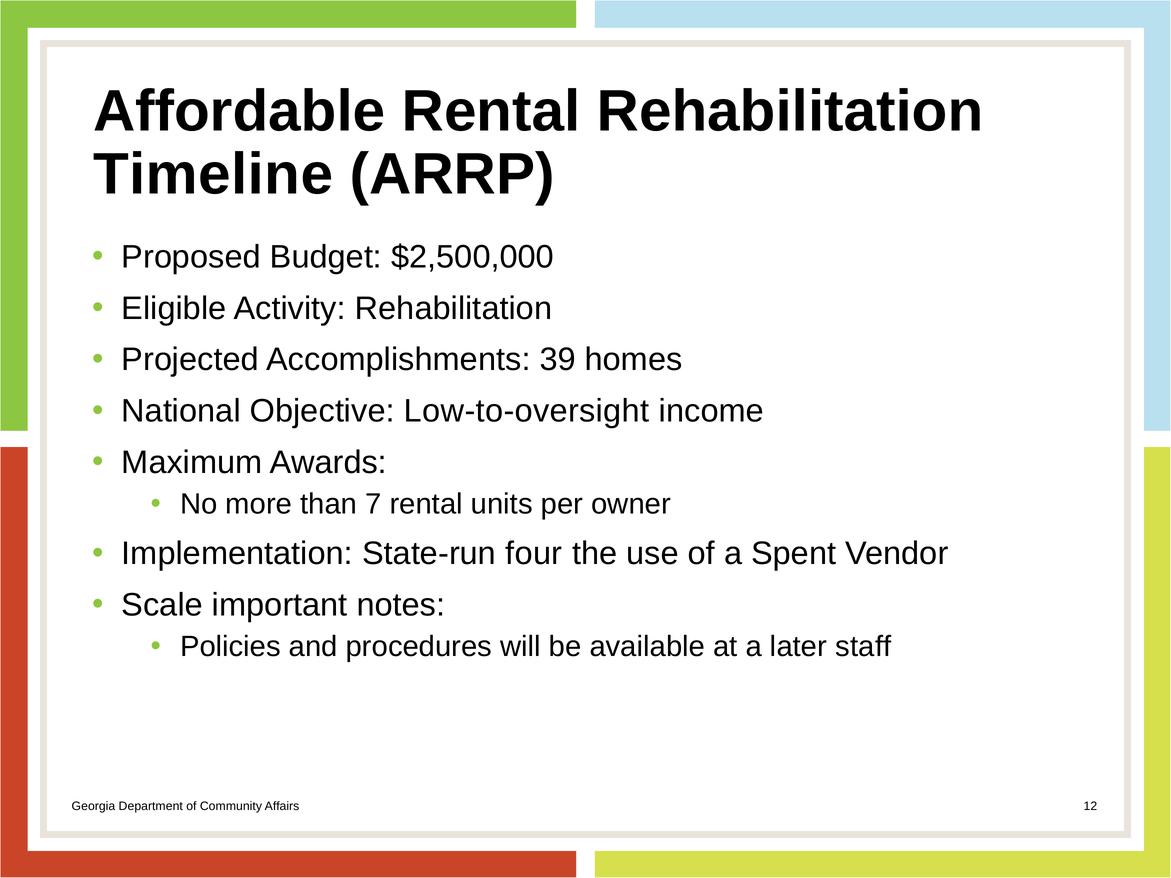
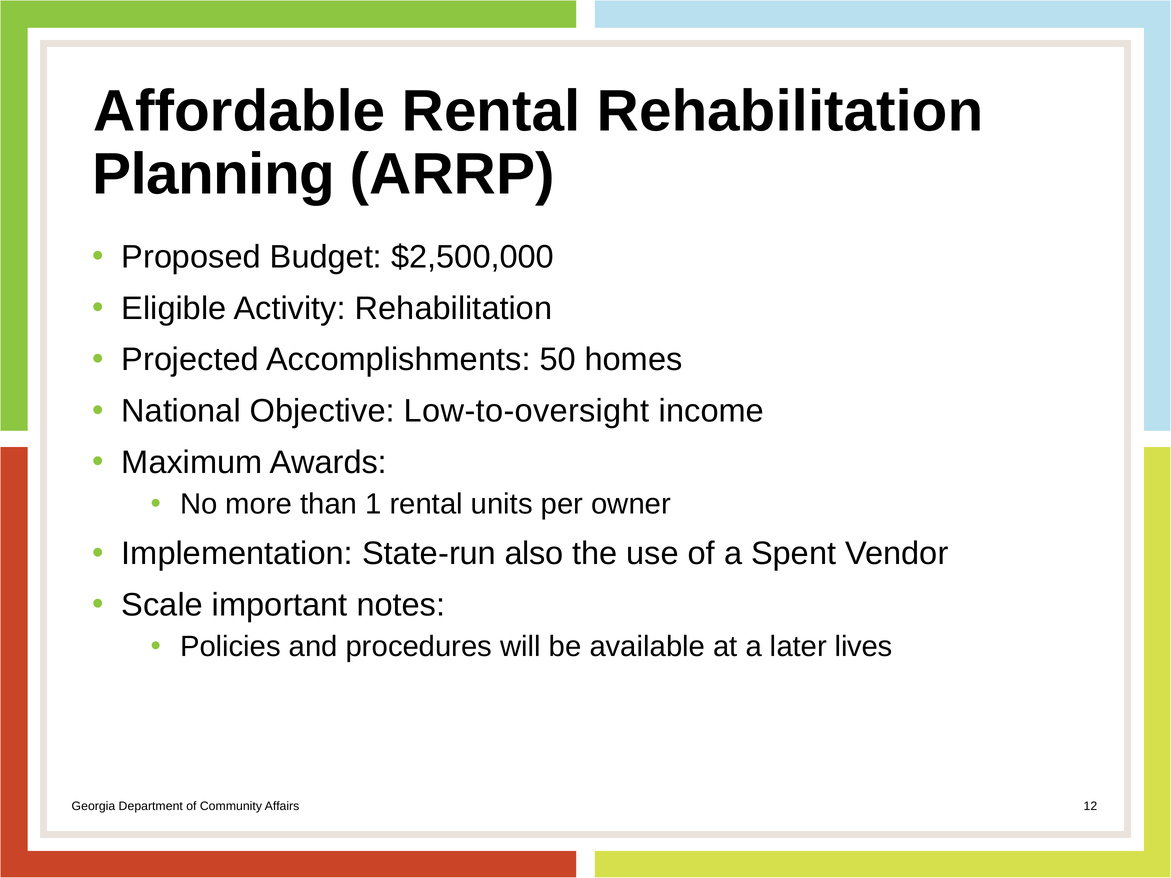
Timeline: Timeline -> Planning
39: 39 -> 50
7: 7 -> 1
four: four -> also
staff: staff -> lives
